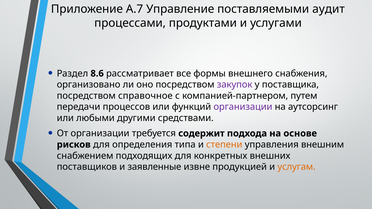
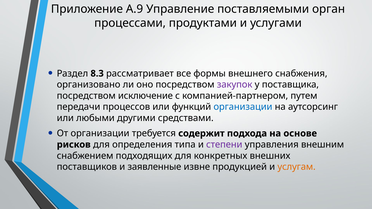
А.7: А.7 -> А.9
аудит: аудит -> орган
8.6: 8.6 -> 8.3
справочное: справочное -> исключение
организации at (243, 107) colour: purple -> blue
степени colour: orange -> purple
